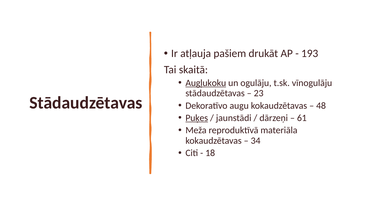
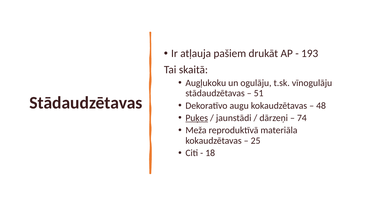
Augļukoku underline: present -> none
23: 23 -> 51
61: 61 -> 74
34: 34 -> 25
